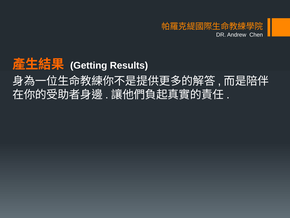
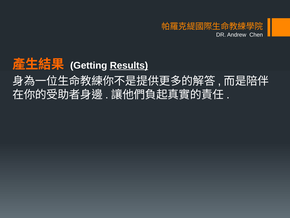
Results underline: none -> present
